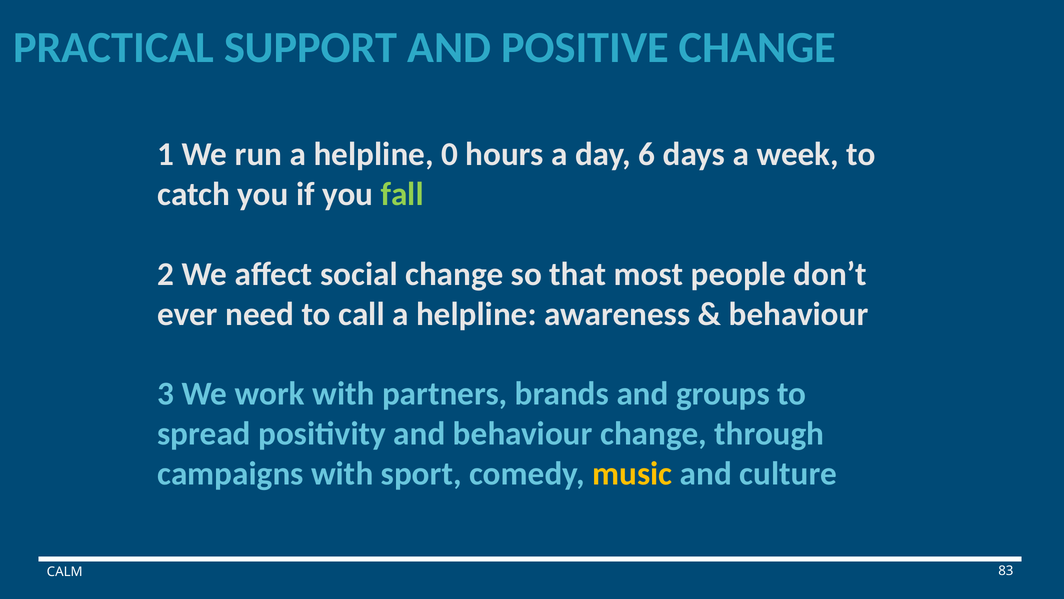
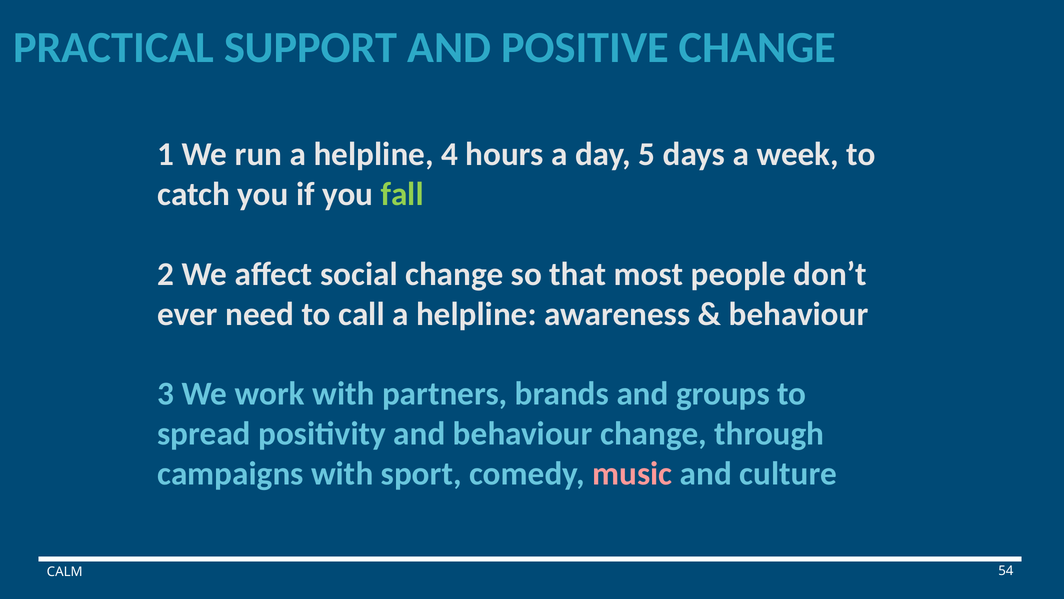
0: 0 -> 4
6: 6 -> 5
music colour: yellow -> pink
83: 83 -> 54
